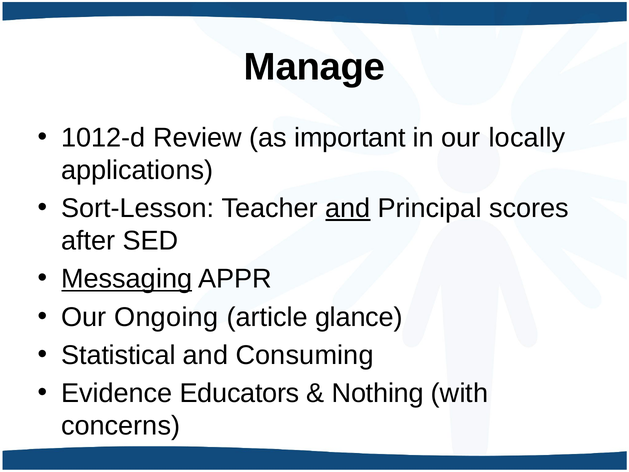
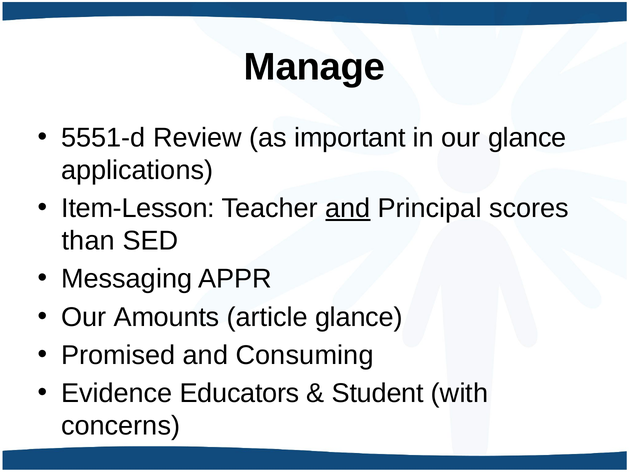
1012-d: 1012-d -> 5551-d
our locally: locally -> glance
Sort-Lesson: Sort-Lesson -> Item-Lesson
after: after -> than
Messaging underline: present -> none
Ongoing: Ongoing -> Amounts
Statistical: Statistical -> Promised
Nothing: Nothing -> Student
